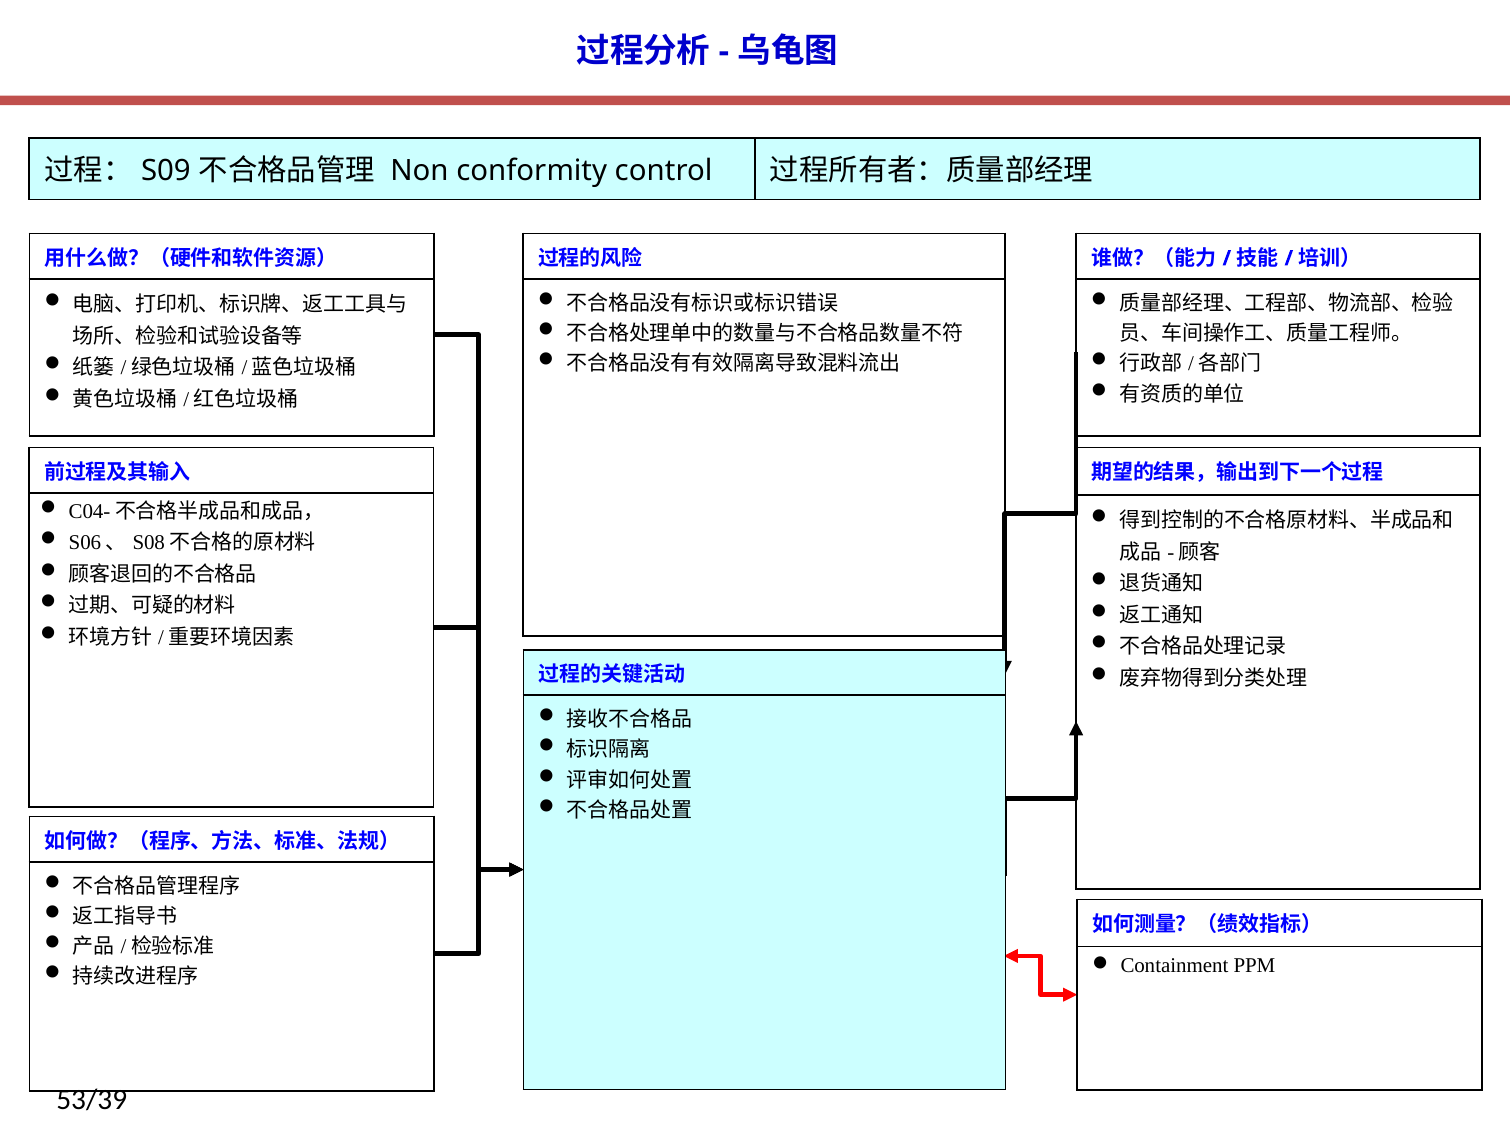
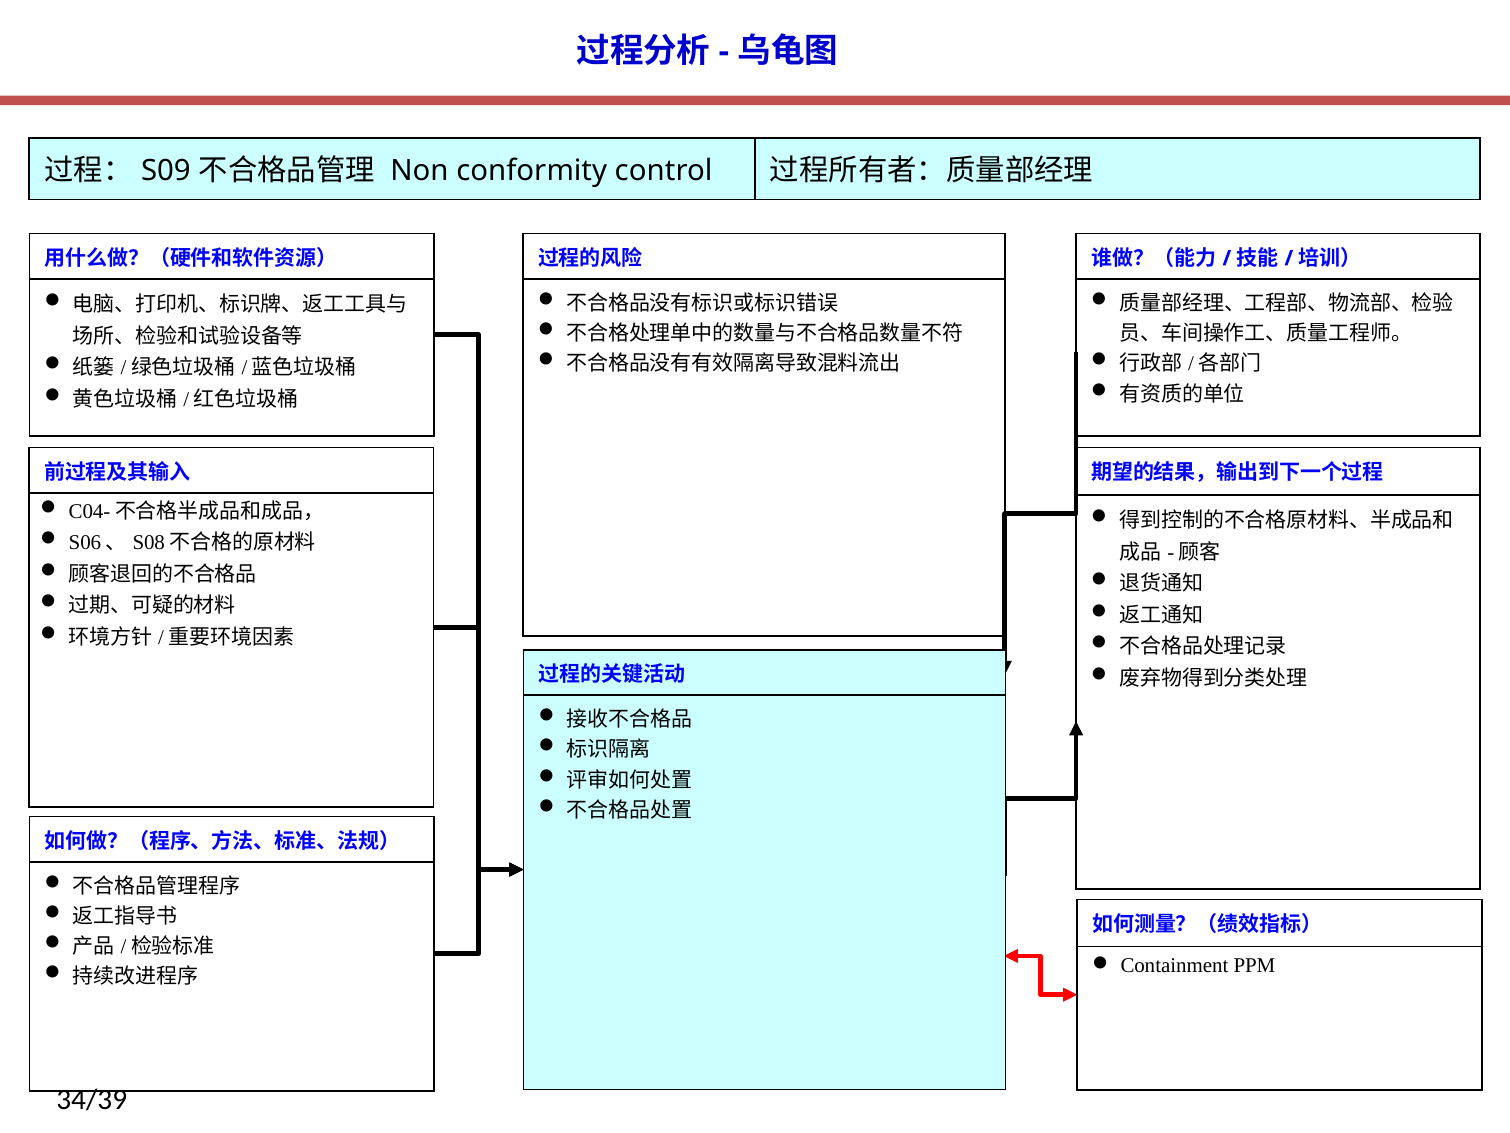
53/39: 53/39 -> 34/39
